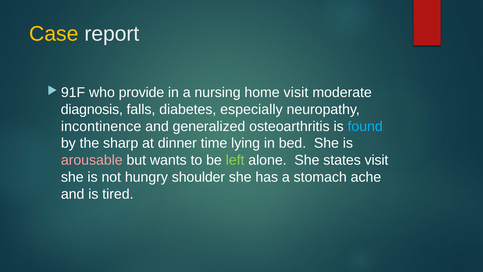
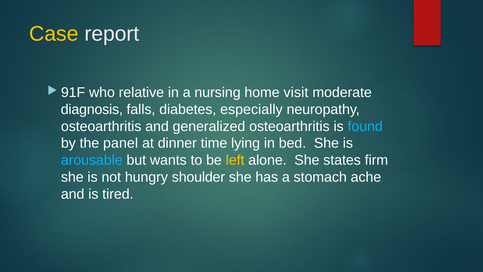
provide: provide -> relative
incontinence at (101, 126): incontinence -> osteoarthritis
sharp: sharp -> panel
arousable colour: pink -> light blue
left colour: light green -> yellow
states visit: visit -> firm
